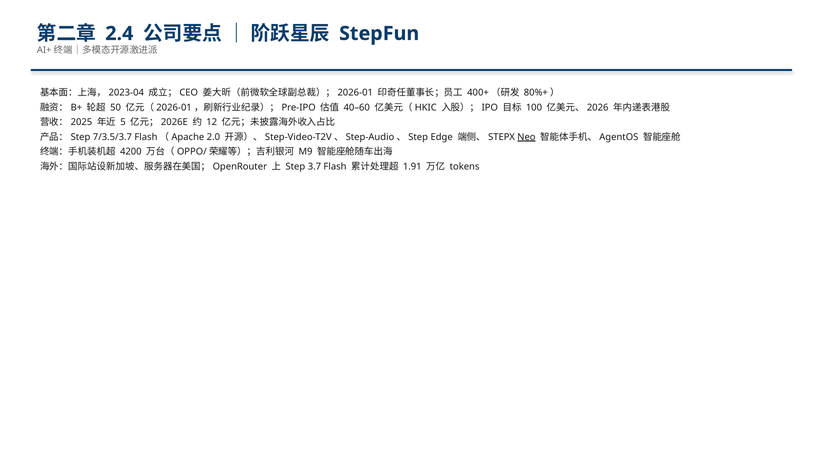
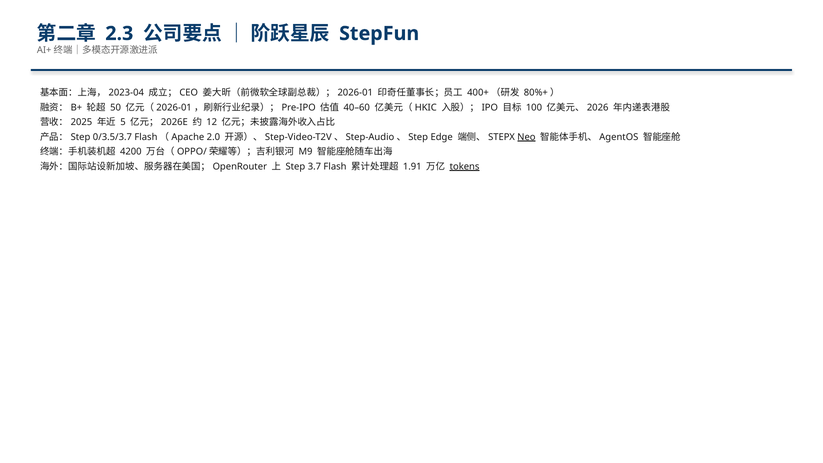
2.4: 2.4 -> 2.3
7/3.5/3.7: 7/3.5/3.7 -> 0/3.5/3.7
tokens underline: none -> present
